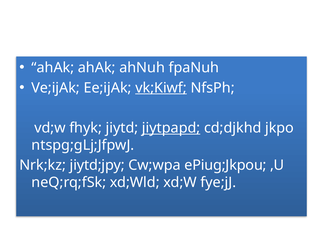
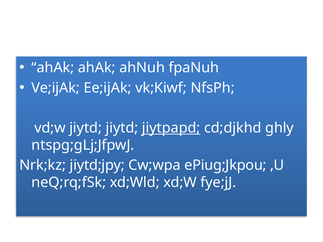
vk;Kiwf underline: present -> none
vd;w fhyk: fhyk -> jiytd
jkpo: jkpo -> ghly
